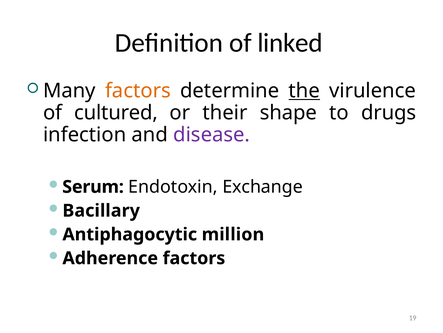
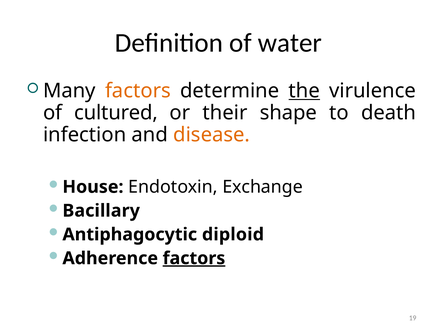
linked: linked -> water
drugs: drugs -> death
disease colour: purple -> orange
Serum: Serum -> House
million: million -> diploid
factors at (194, 258) underline: none -> present
